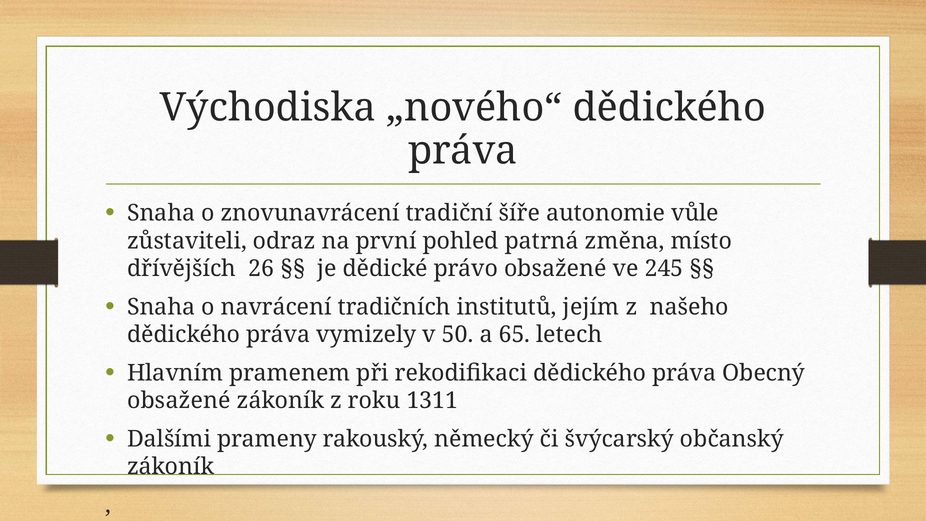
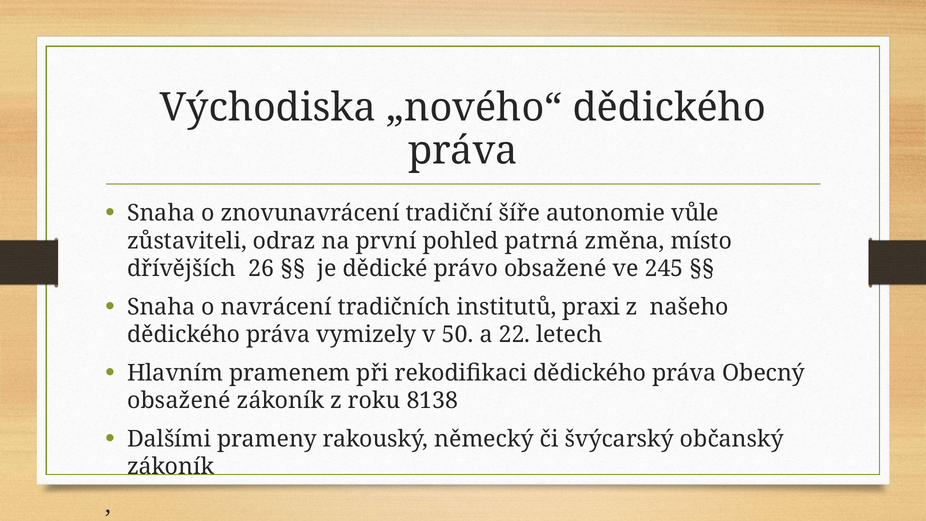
jejím: jejím -> praxi
65: 65 -> 22
1311: 1311 -> 8138
